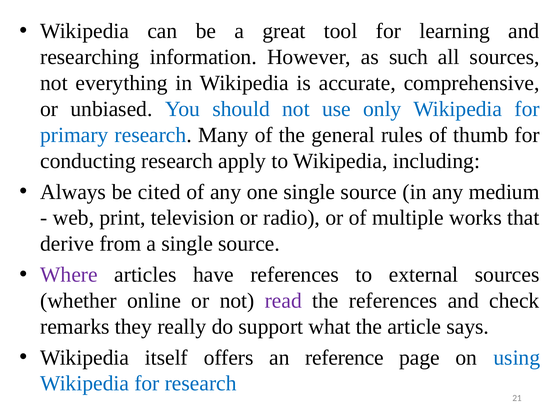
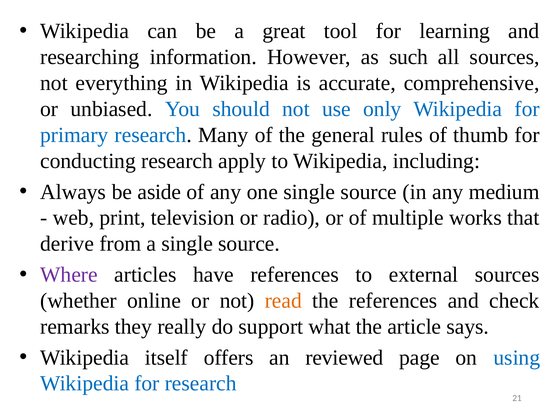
cited: cited -> aside
read colour: purple -> orange
reference: reference -> reviewed
